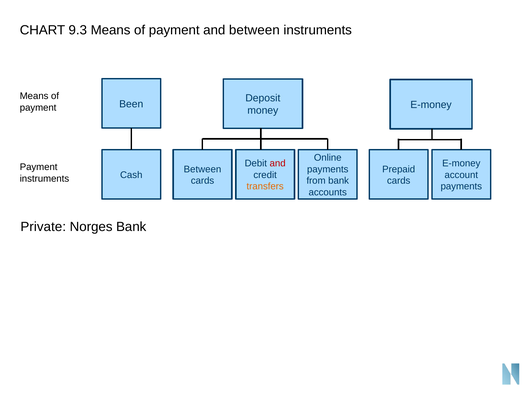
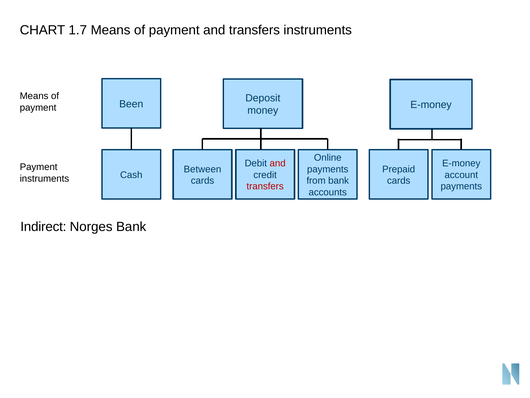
9.3: 9.3 -> 1.7
and between: between -> transfers
transfers at (265, 186) colour: orange -> red
Private: Private -> Indirect
